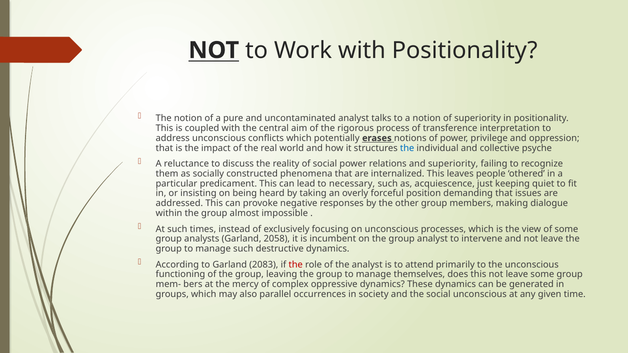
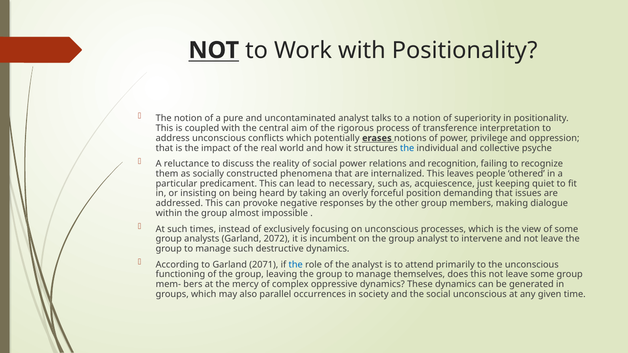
and superiority: superiority -> recognition
2058: 2058 -> 2072
2083: 2083 -> 2071
the at (296, 265) colour: red -> blue
